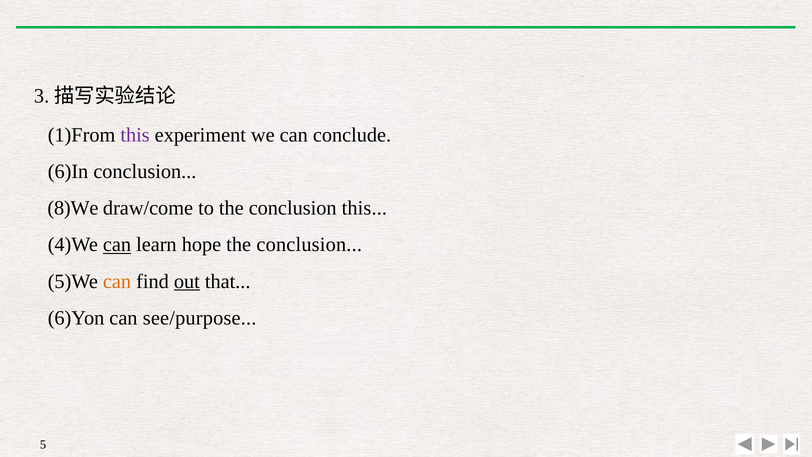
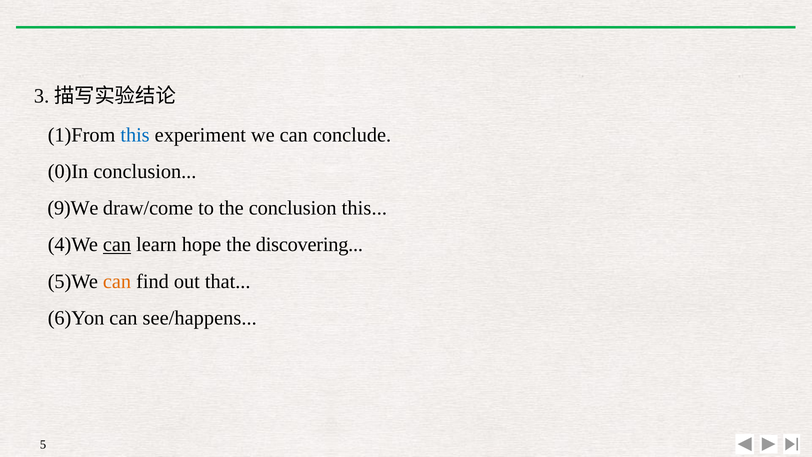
this at (135, 135) colour: purple -> blue
6)In: 6)In -> 0)In
8)We: 8)We -> 9)We
conclusion at (309, 245): conclusion -> discovering
out underline: present -> none
see/purpose: see/purpose -> see/happens
